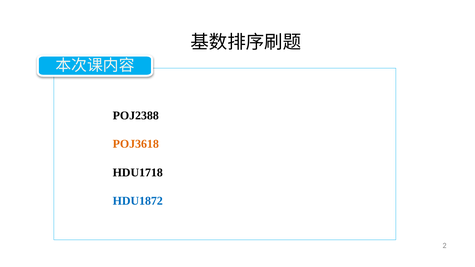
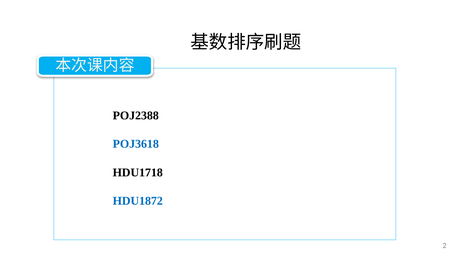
POJ3618 colour: orange -> blue
